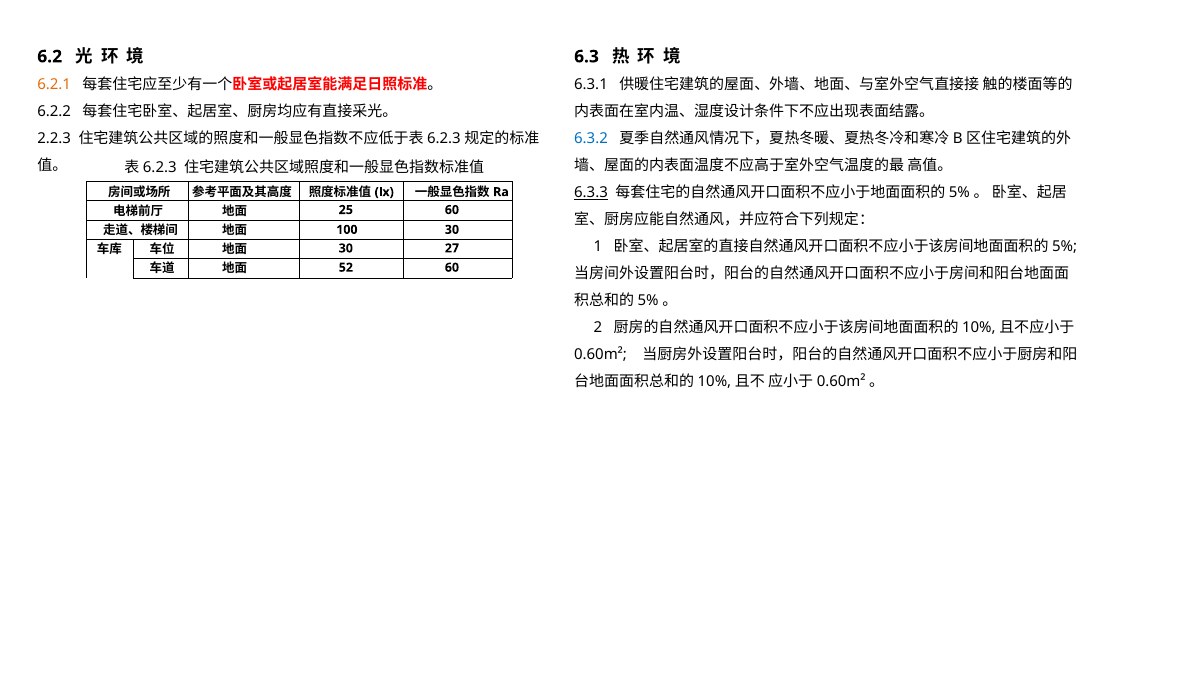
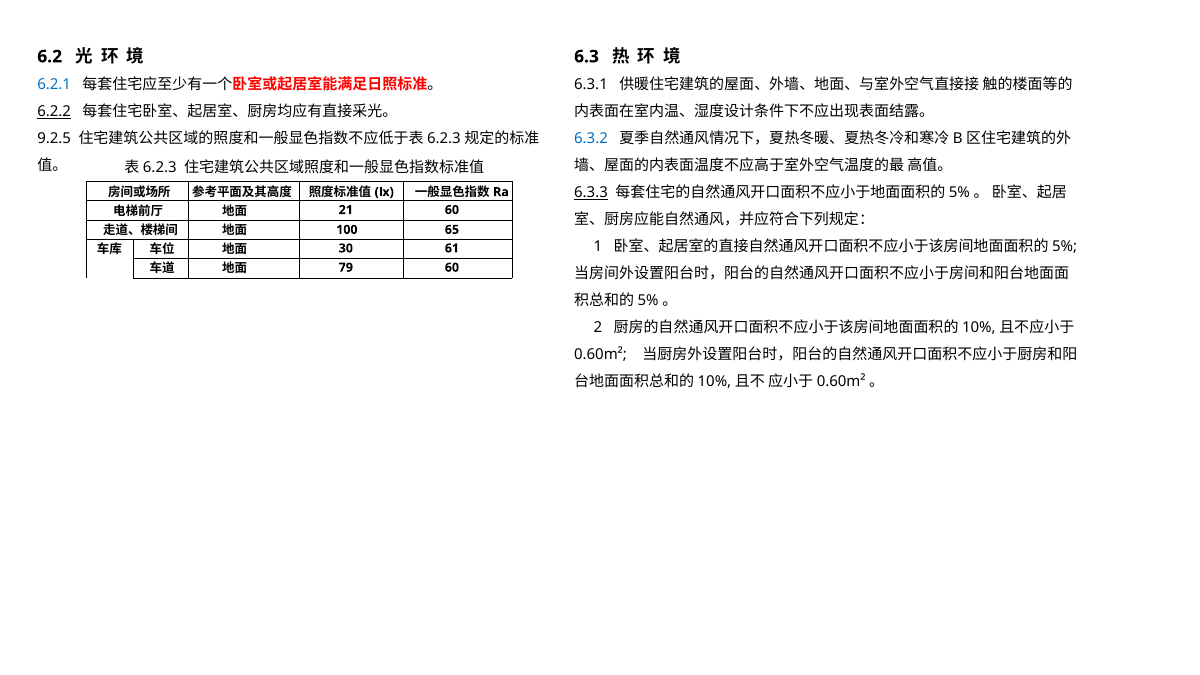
6.2.1 colour: orange -> blue
6.2.2 underline: none -> present
2.2.3: 2.2.3 -> 9.2.5
25: 25 -> 21
100 30: 30 -> 65
27: 27 -> 61
52: 52 -> 79
